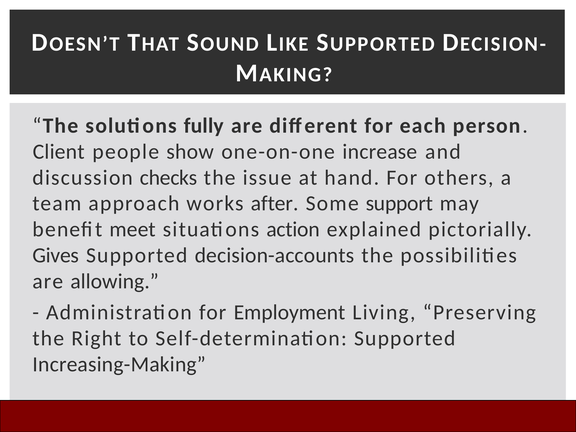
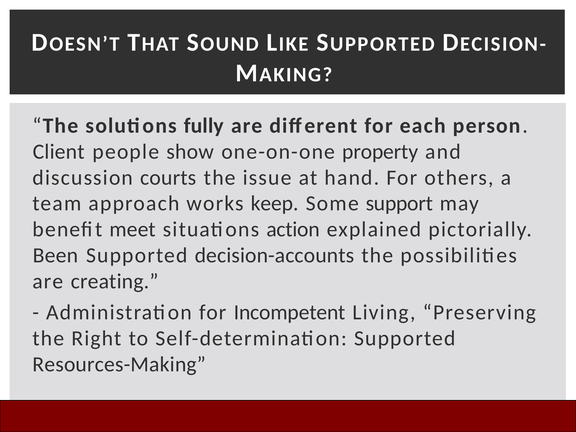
increase: increase -> property
checks: checks -> courts
after: after -> keep
Gives: Gives -> Been
allowing: allowing -> creating
Employment: Employment -> Incompetent
Increasing-Making: Increasing-Making -> Resources-Making
